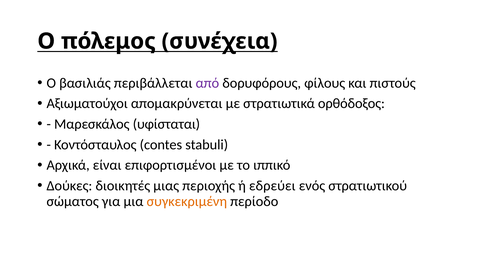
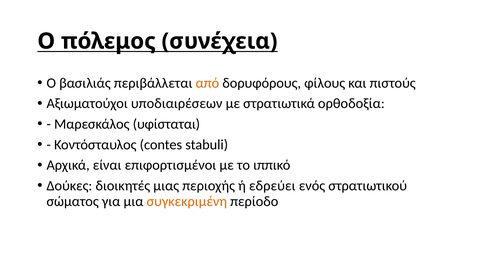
από colour: purple -> orange
απομακρύνεται: απομακρύνεται -> υποδιαιρέσεων
ορθόδοξος: ορθόδοξος -> ορθοδοξία
